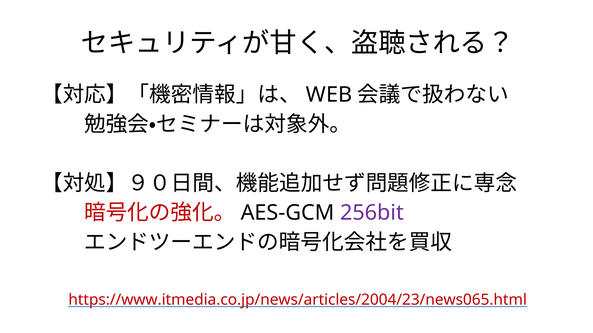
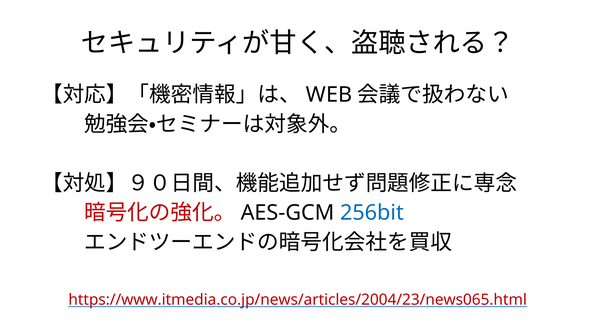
256bit colour: purple -> blue
